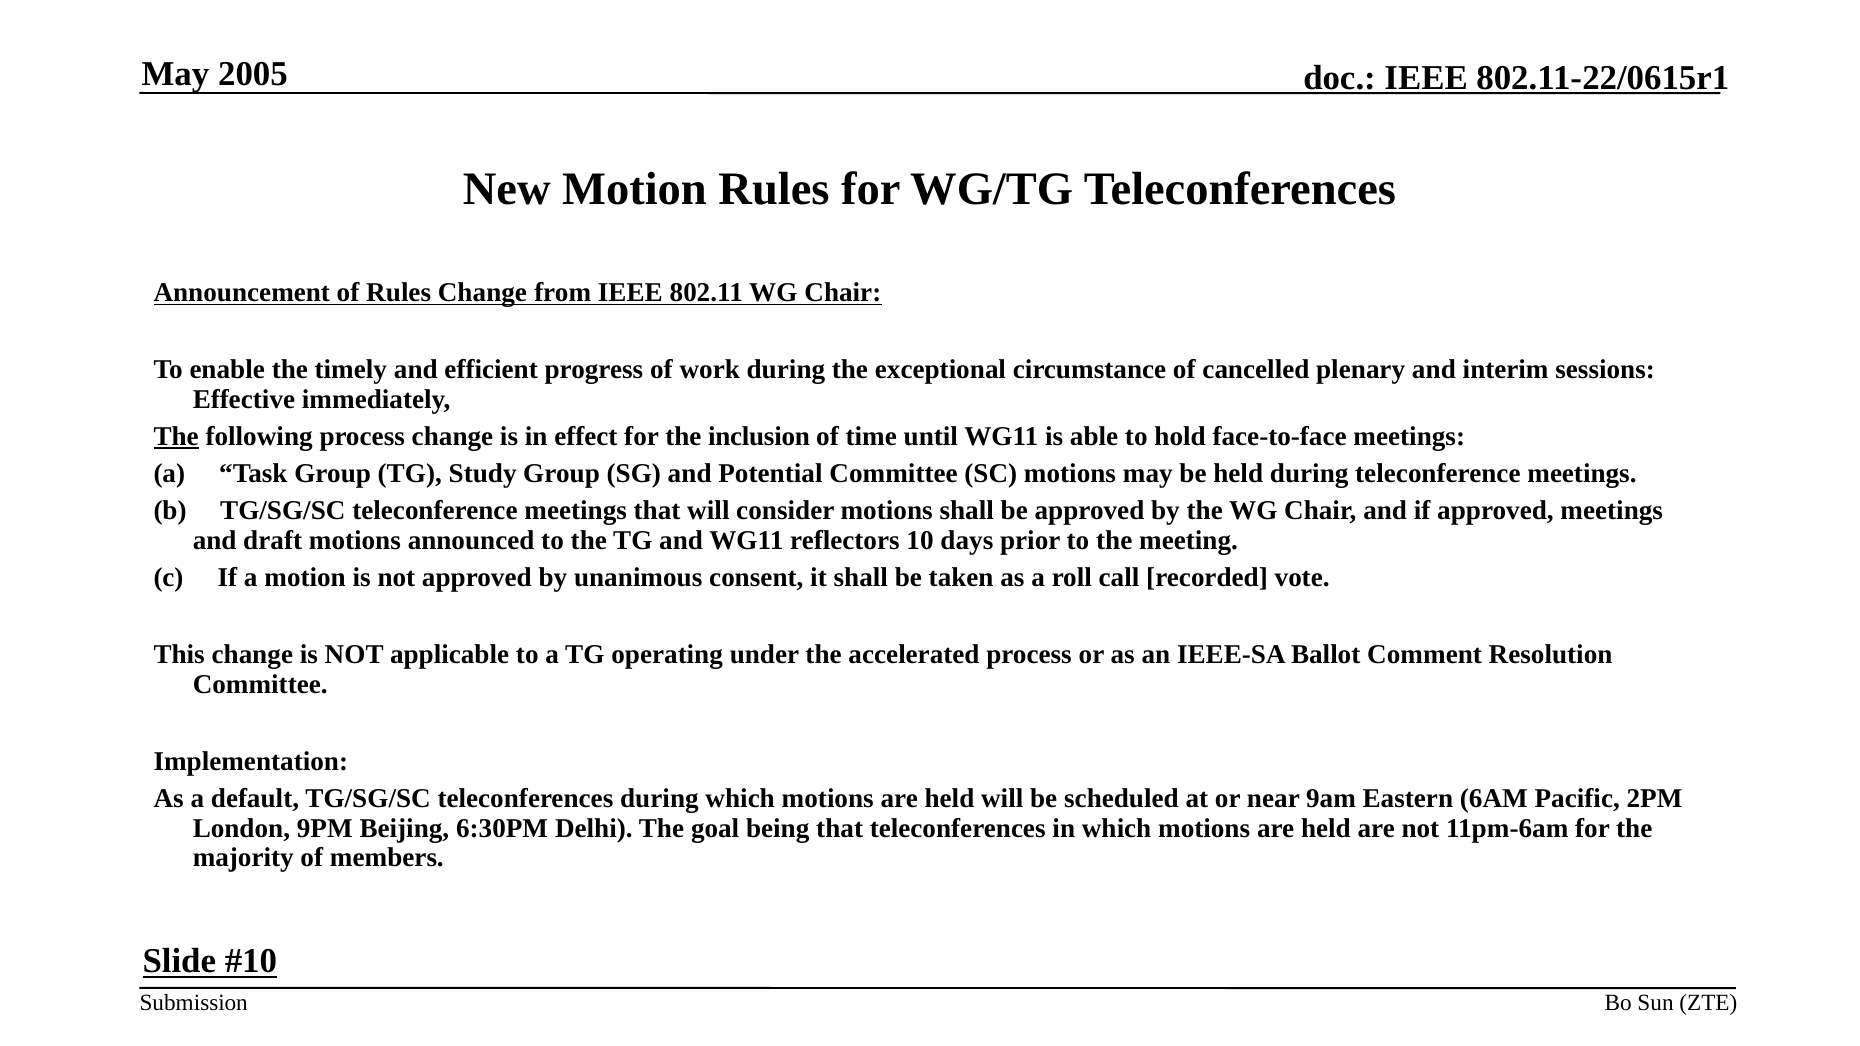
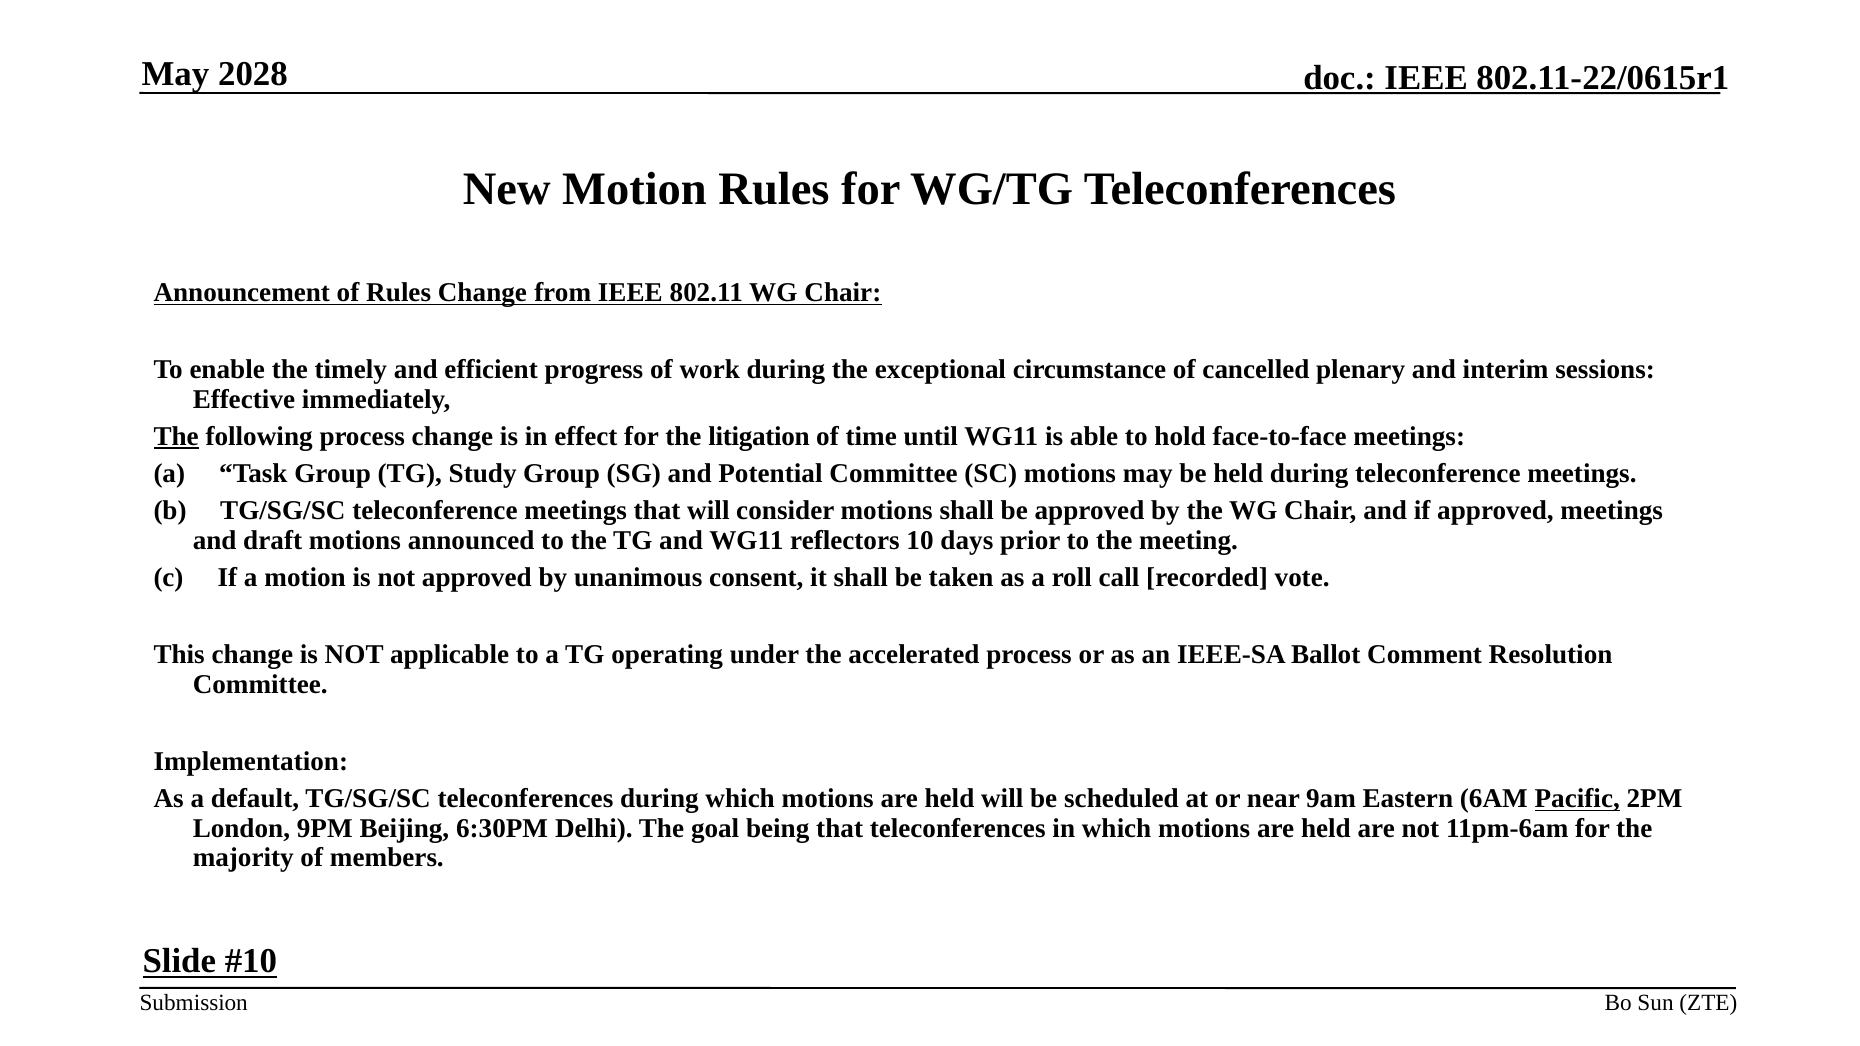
2005: 2005 -> 2028
inclusion: inclusion -> litigation
Pacific underline: none -> present
